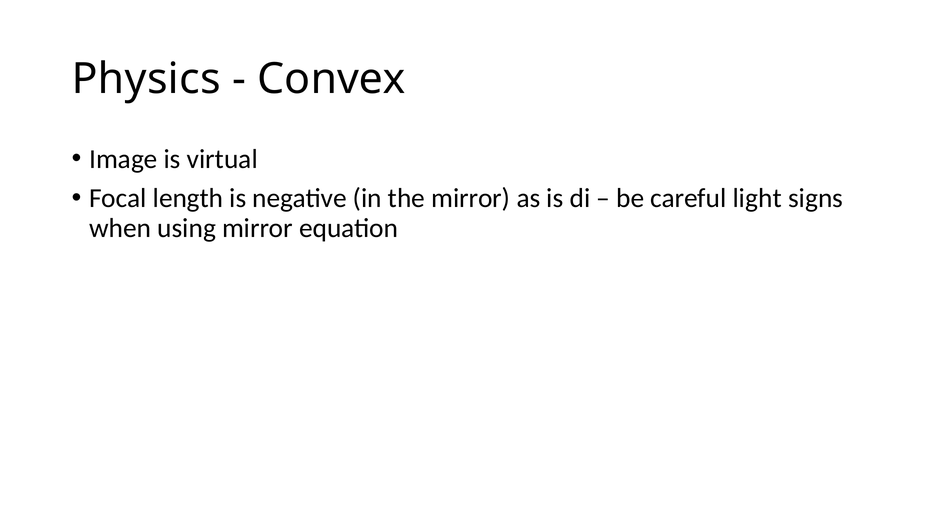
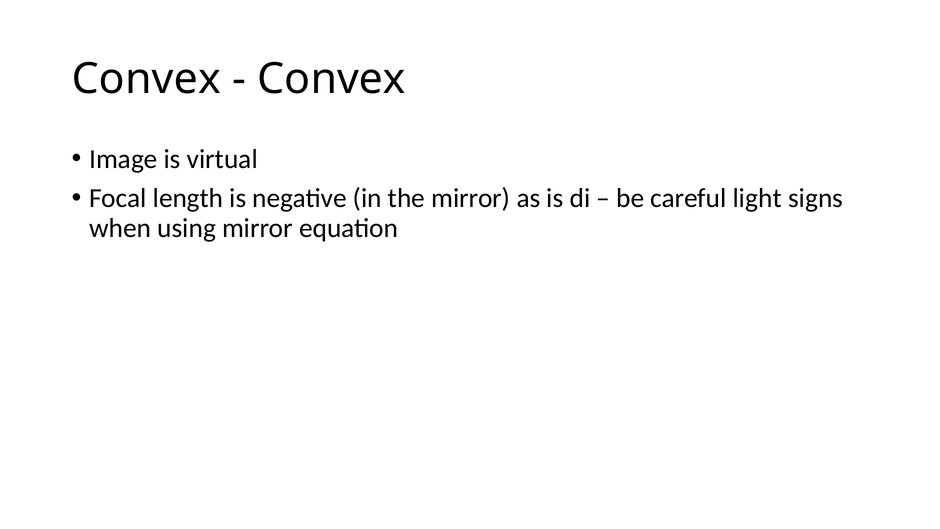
Physics at (146, 79): Physics -> Convex
